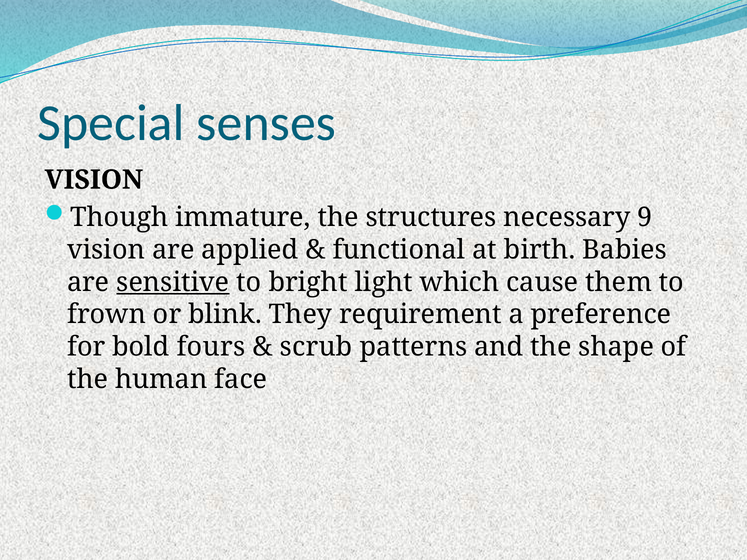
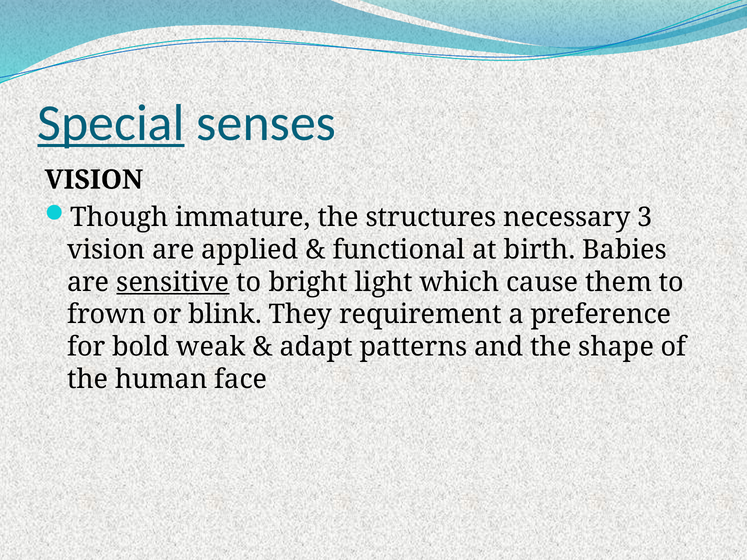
Special underline: none -> present
9: 9 -> 3
fours: fours -> weak
scrub: scrub -> adapt
